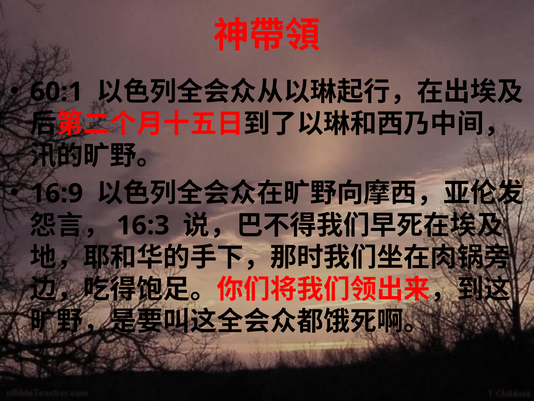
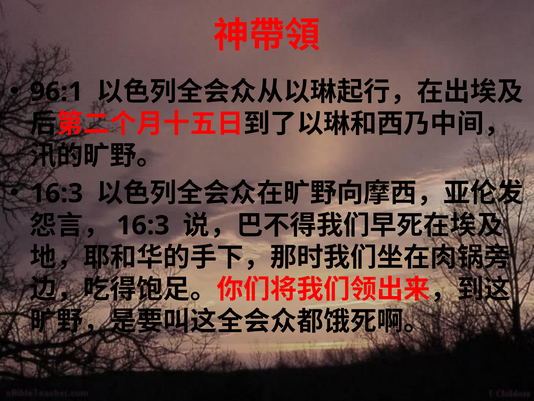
60:1: 60:1 -> 96:1
16:9 at (56, 193): 16:9 -> 16:3
